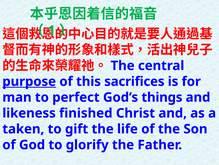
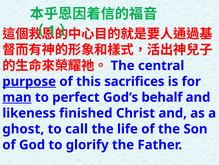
man underline: none -> present
things: things -> behalf
taken: taken -> ghost
gift: gift -> call
